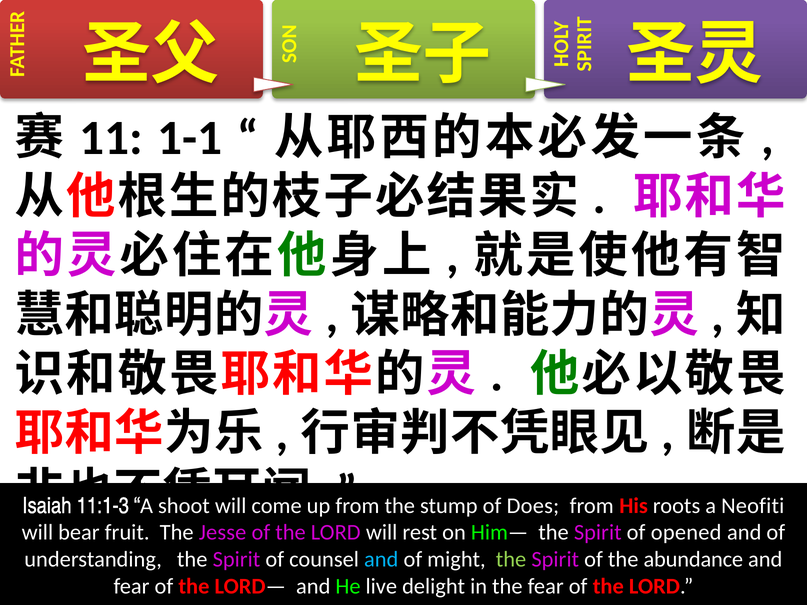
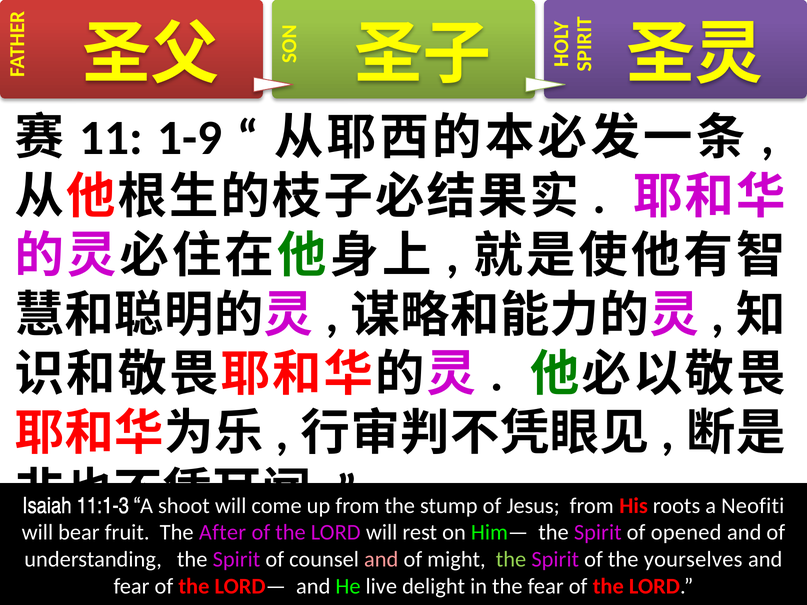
1-1: 1-1 -> 1-9
Does: Does -> Jesus
Jesse: Jesse -> After
and at (381, 560) colour: light blue -> pink
abundance: abundance -> yourselves
